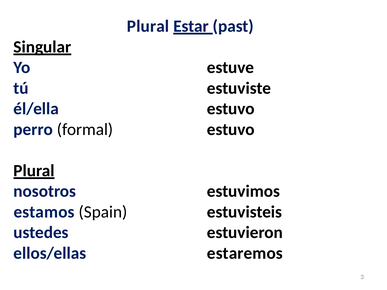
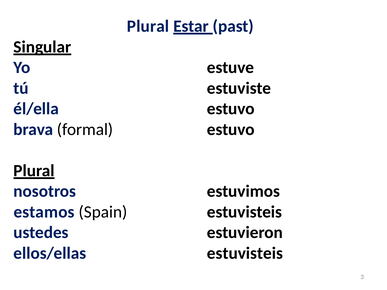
perro: perro -> brava
ellos/ellas estaremos: estaremos -> estuvisteis
